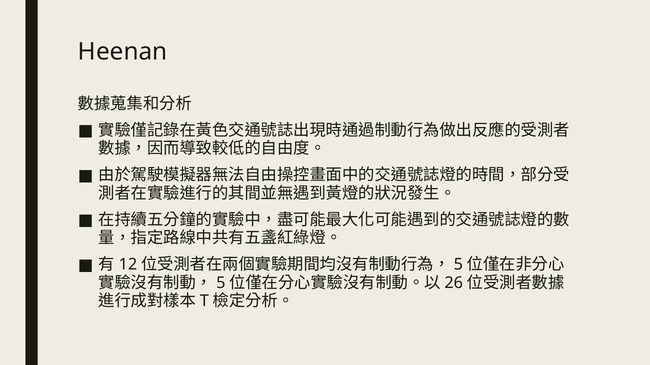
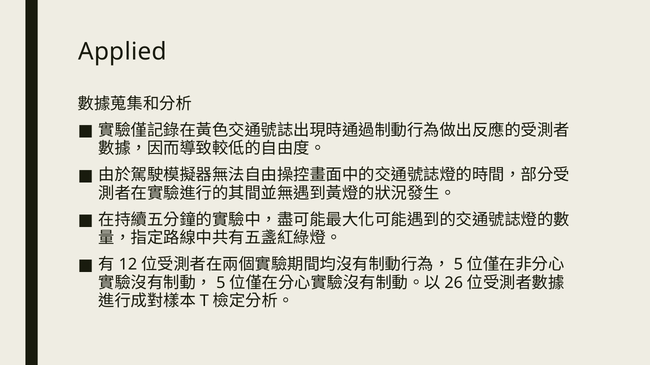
Heenan: Heenan -> Applied
